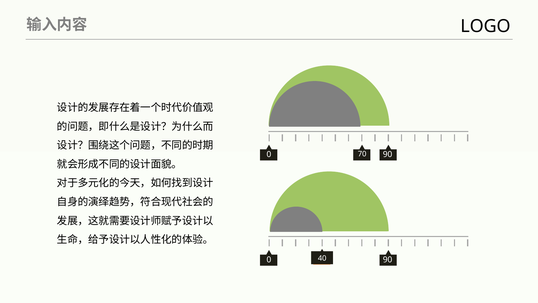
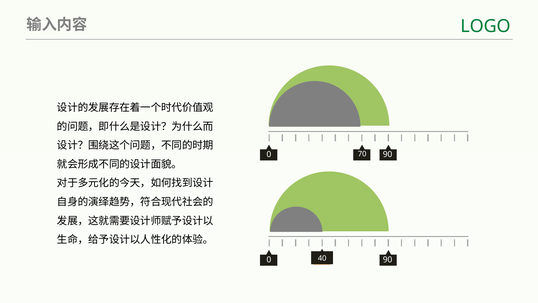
LOGO colour: black -> green
